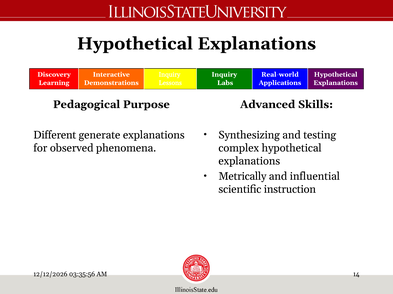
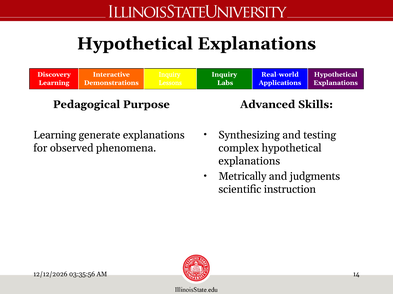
Different at (55, 135): Different -> Learning
influential: influential -> judgments
